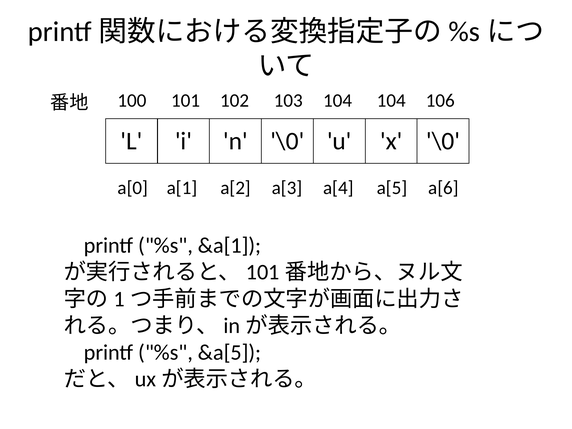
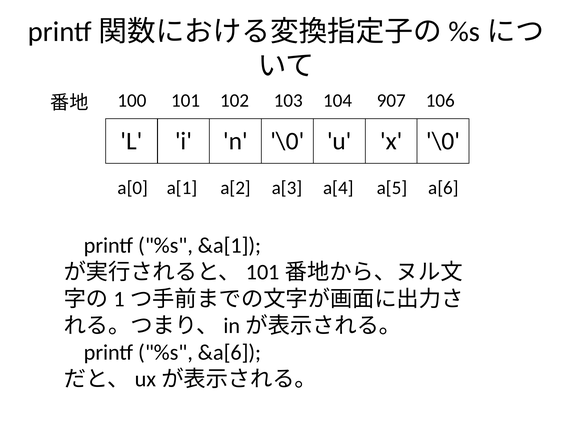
104 104: 104 -> 907
&a[5: &a[5 -> &a[6
